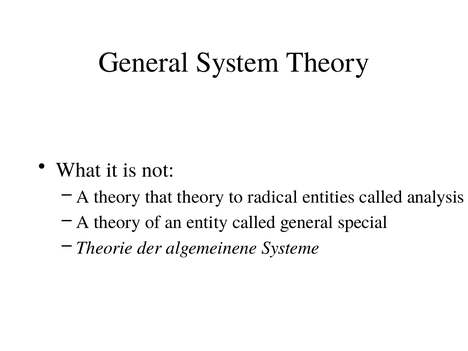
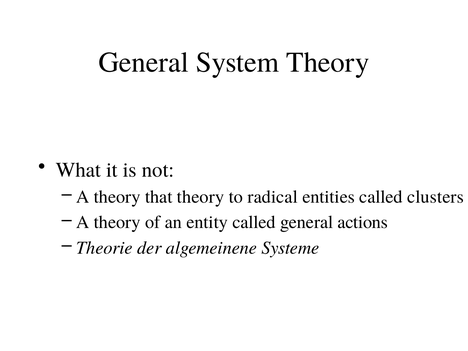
analysis: analysis -> clusters
special: special -> actions
